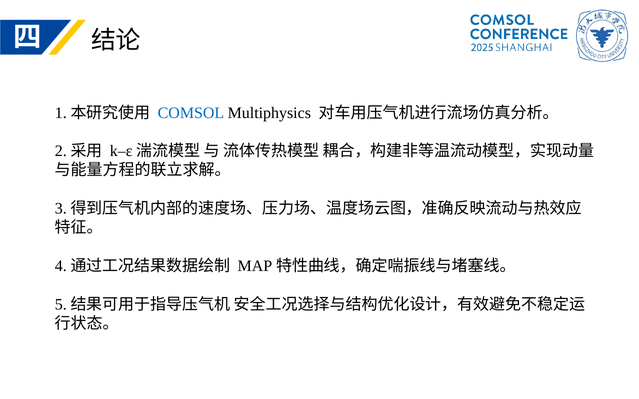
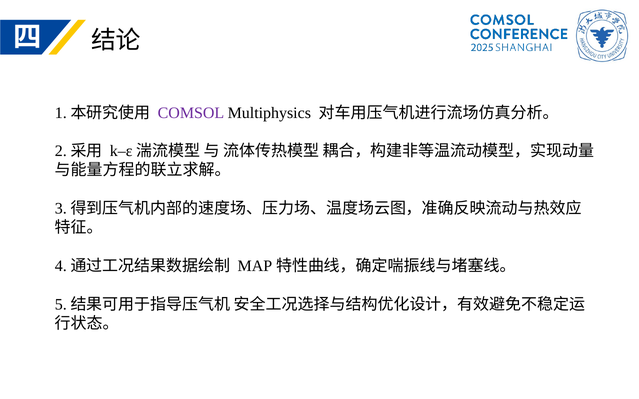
COMSOL colour: blue -> purple
